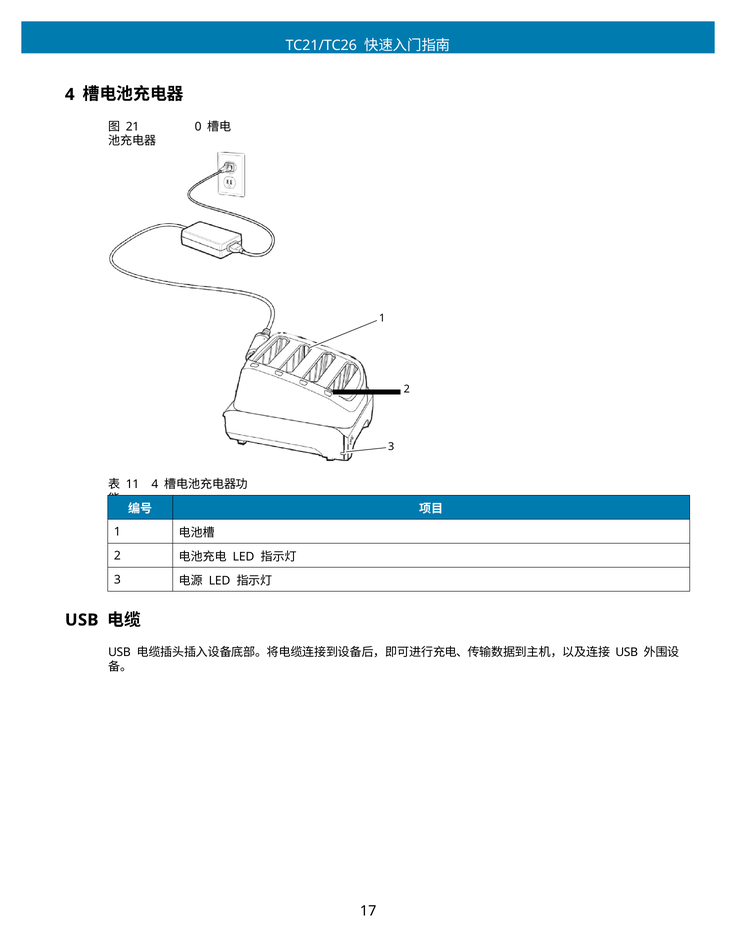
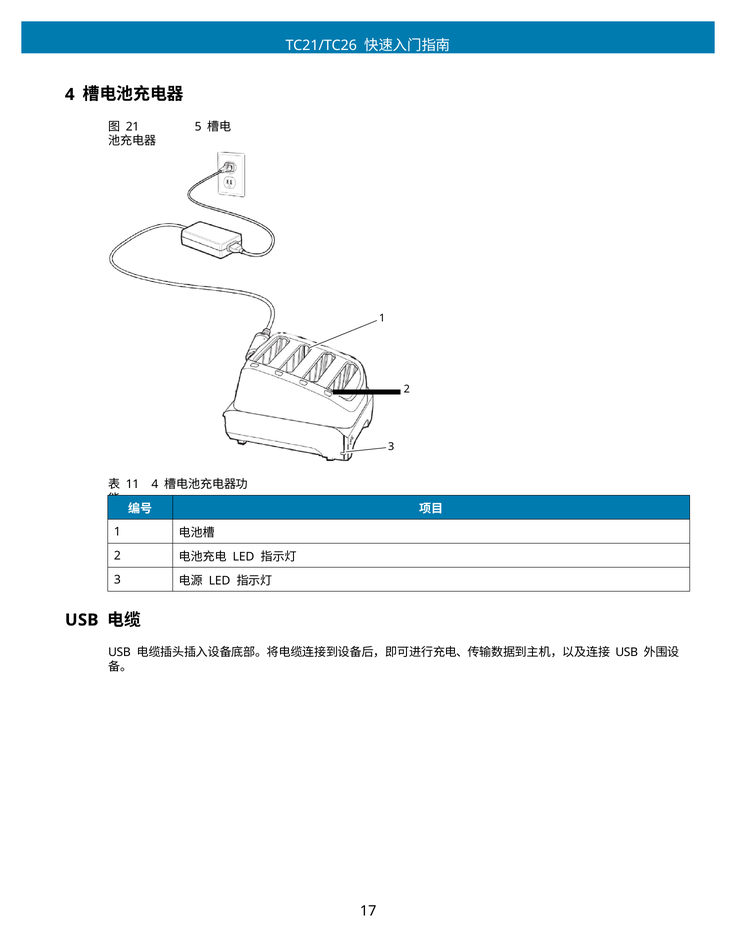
0: 0 -> 5
